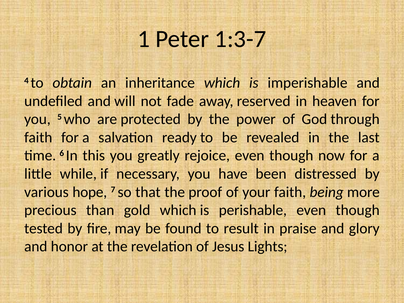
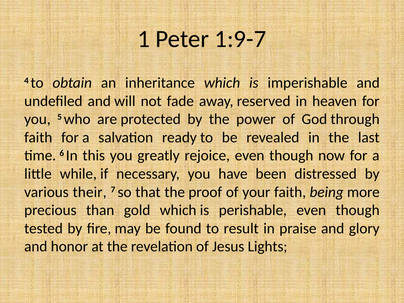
1:3-7: 1:3-7 -> 1:9-7
hope: hope -> their
